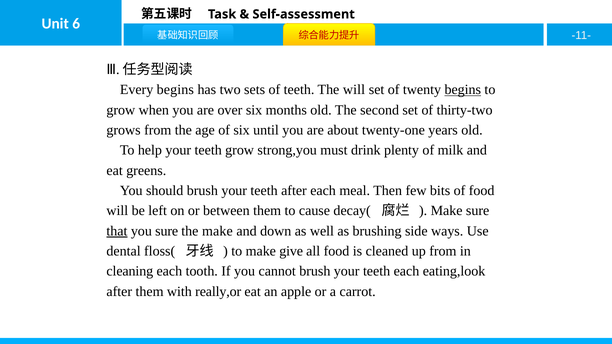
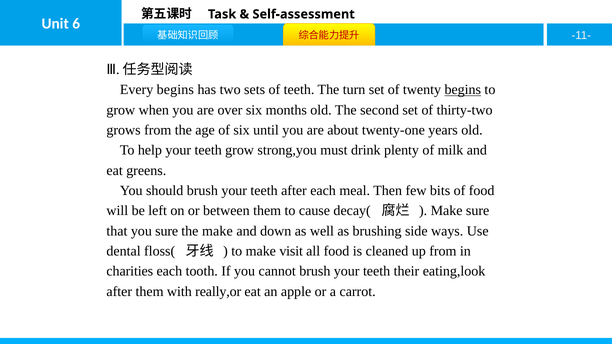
The will: will -> turn
that underline: present -> none
give: give -> visit
cleaning: cleaning -> charities
teeth each: each -> their
